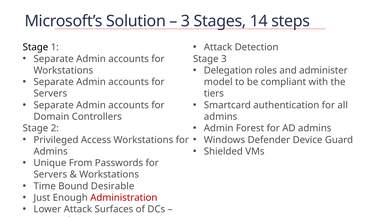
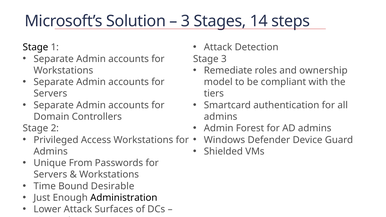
Delegation: Delegation -> Remediate
administer: administer -> ownership
Administration colour: red -> black
